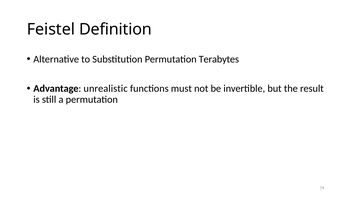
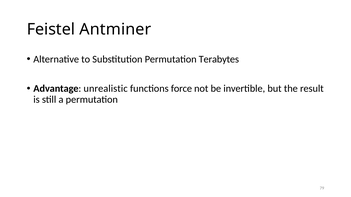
Definition: Definition -> Antminer
must: must -> force
